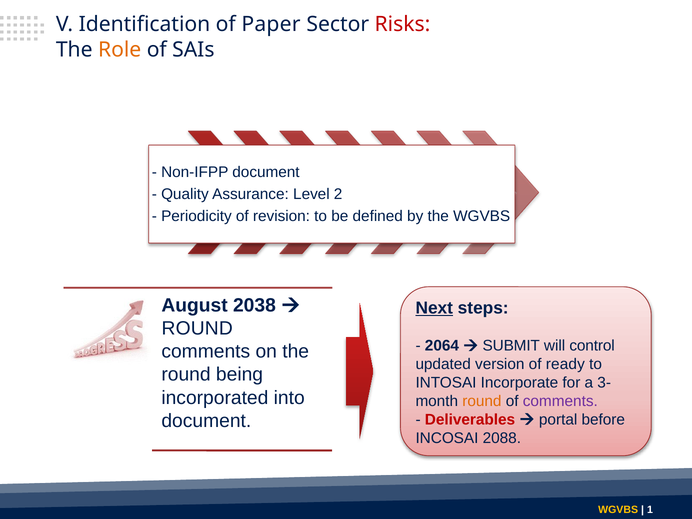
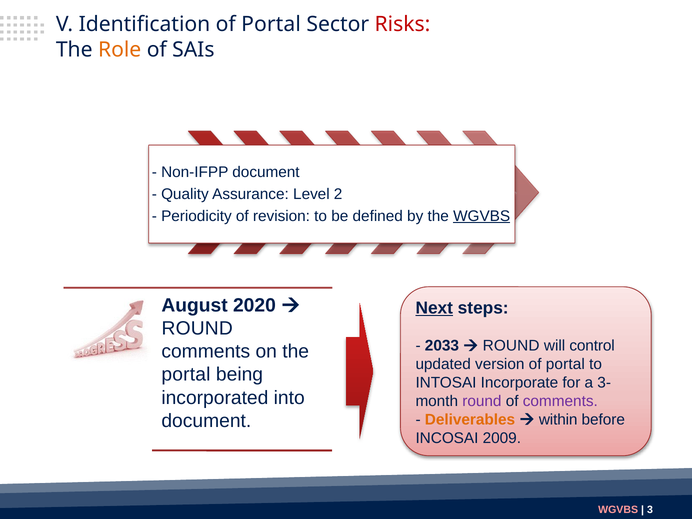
Identification of Paper: Paper -> Portal
WGVBS at (482, 216) underline: none -> present
2038: 2038 -> 2020
2064: 2064 -> 2033
SUBMIT at (511, 346): SUBMIT -> ROUND
version of ready: ready -> portal
round at (186, 375): round -> portal
round at (482, 401) colour: orange -> purple
Deliverables colour: red -> orange
portal: portal -> within
2088: 2088 -> 2009
WGVBS at (618, 510) colour: yellow -> pink
1: 1 -> 3
